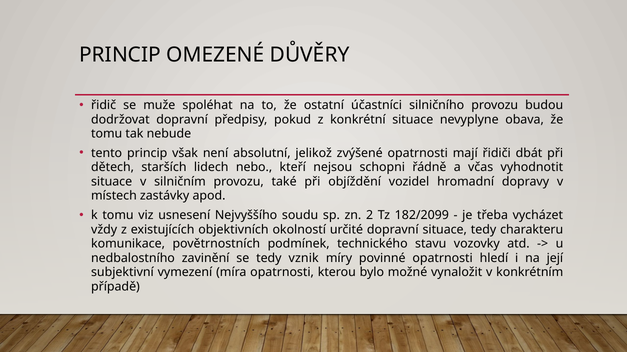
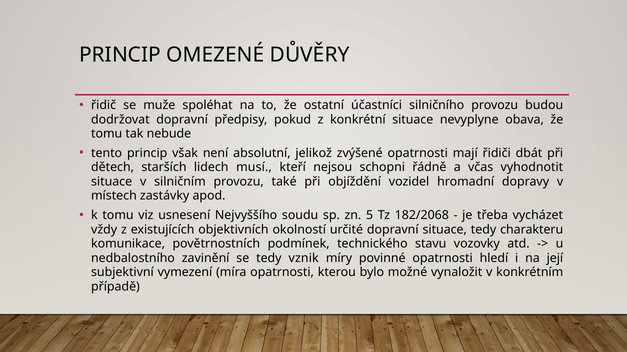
nebo: nebo -> musí
2: 2 -> 5
182/2099: 182/2099 -> 182/2068
